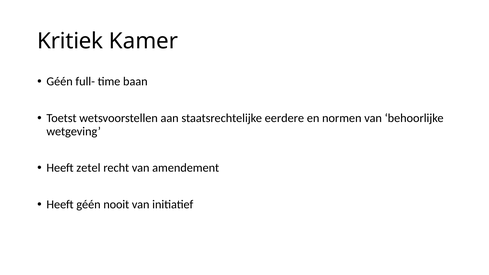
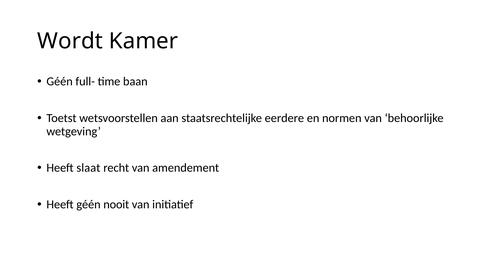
Kritiek: Kritiek -> Wordt
zetel: zetel -> slaat
